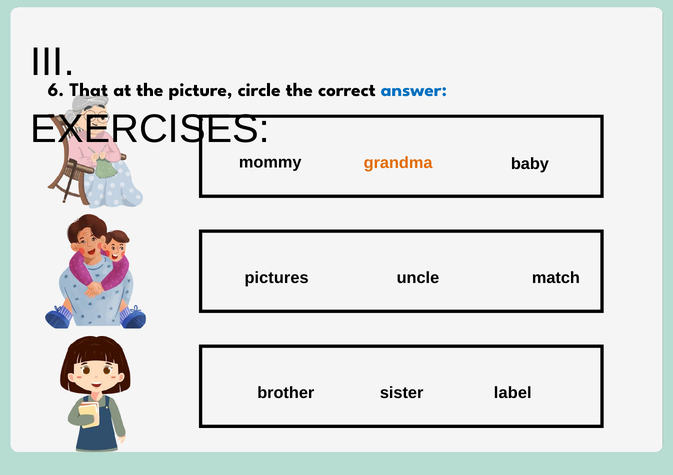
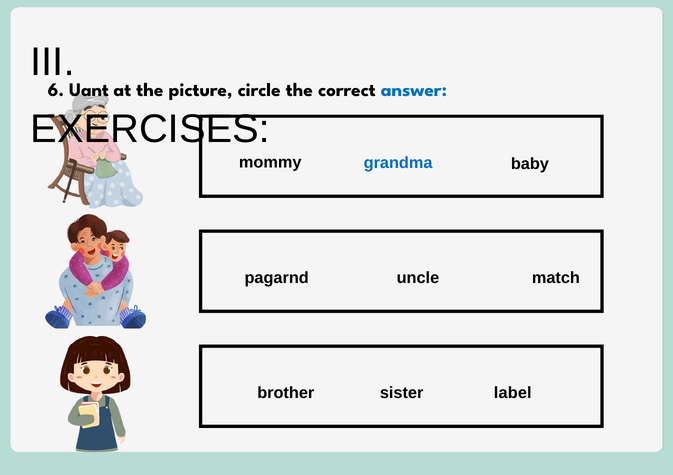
That: That -> Uant
grandma colour: orange -> blue
pictures: pictures -> pagarnd
